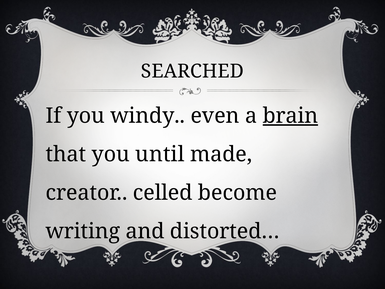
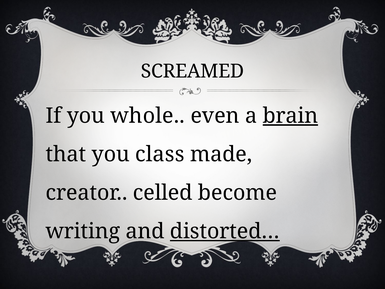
SEARCHED: SEARCHED -> SCREAMED
windy: windy -> whole
until: until -> class
distorted… underline: none -> present
